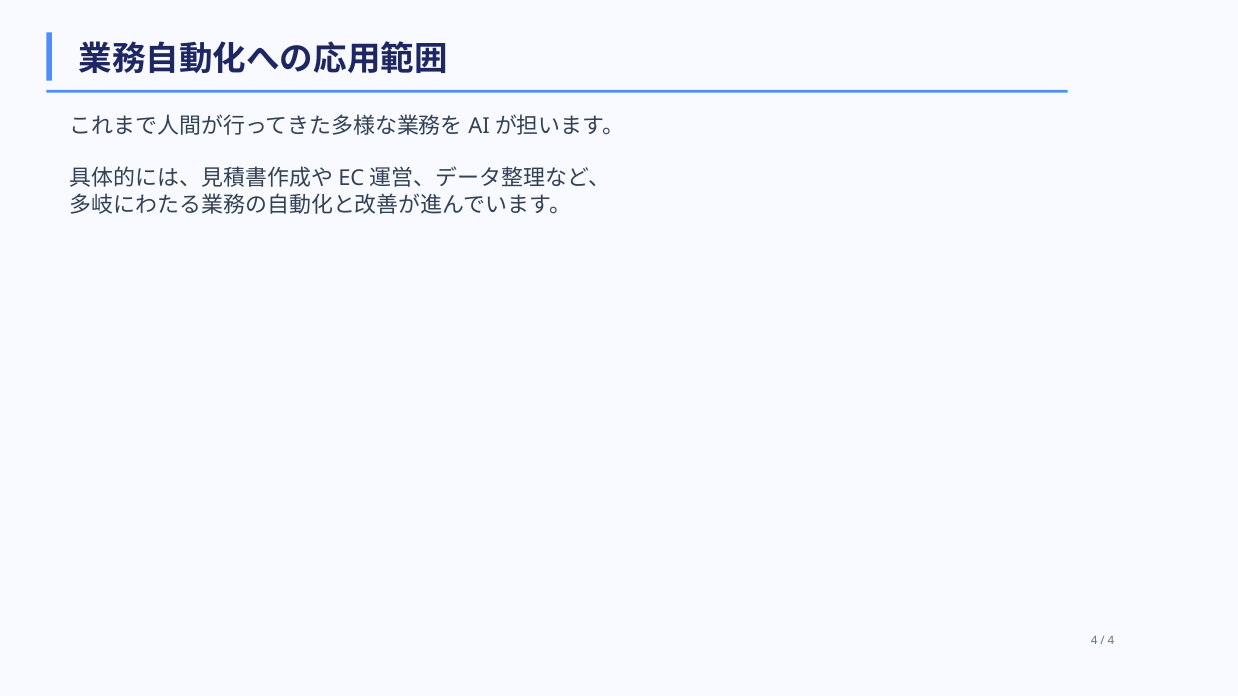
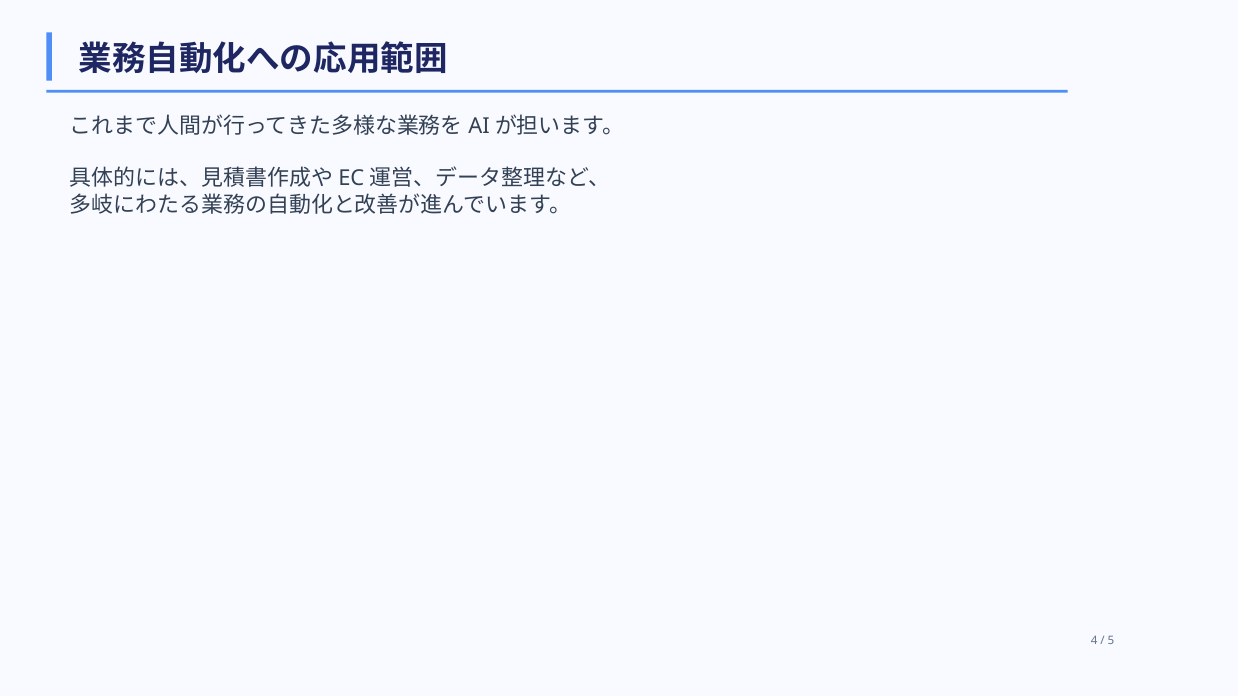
4 at (1111, 641): 4 -> 5
